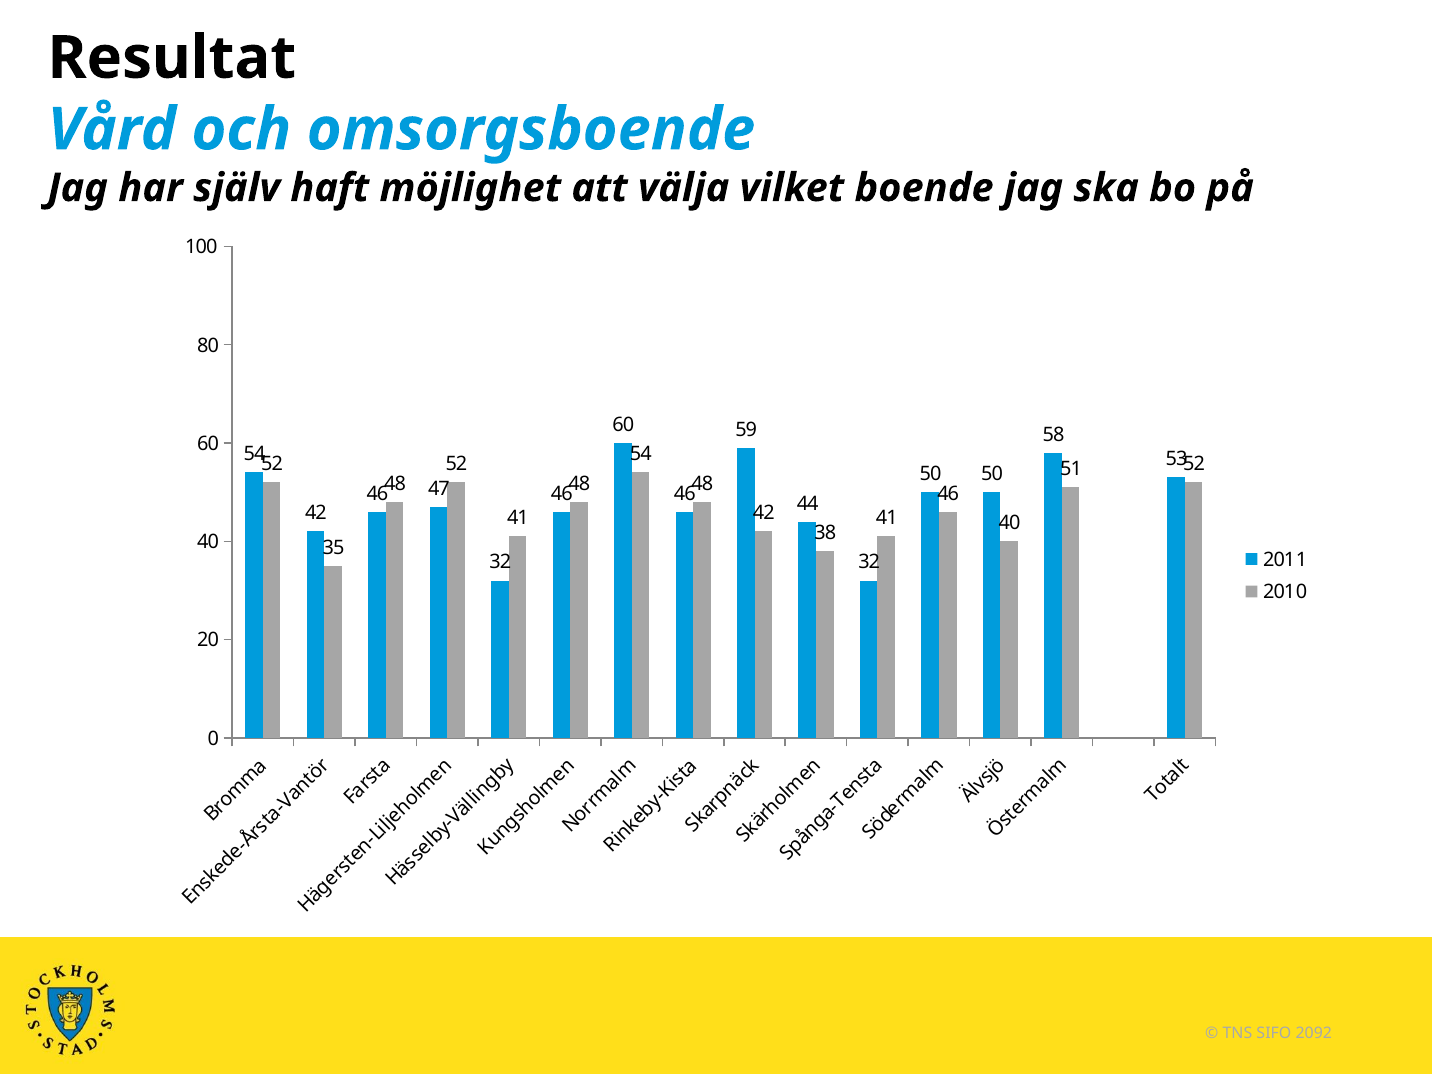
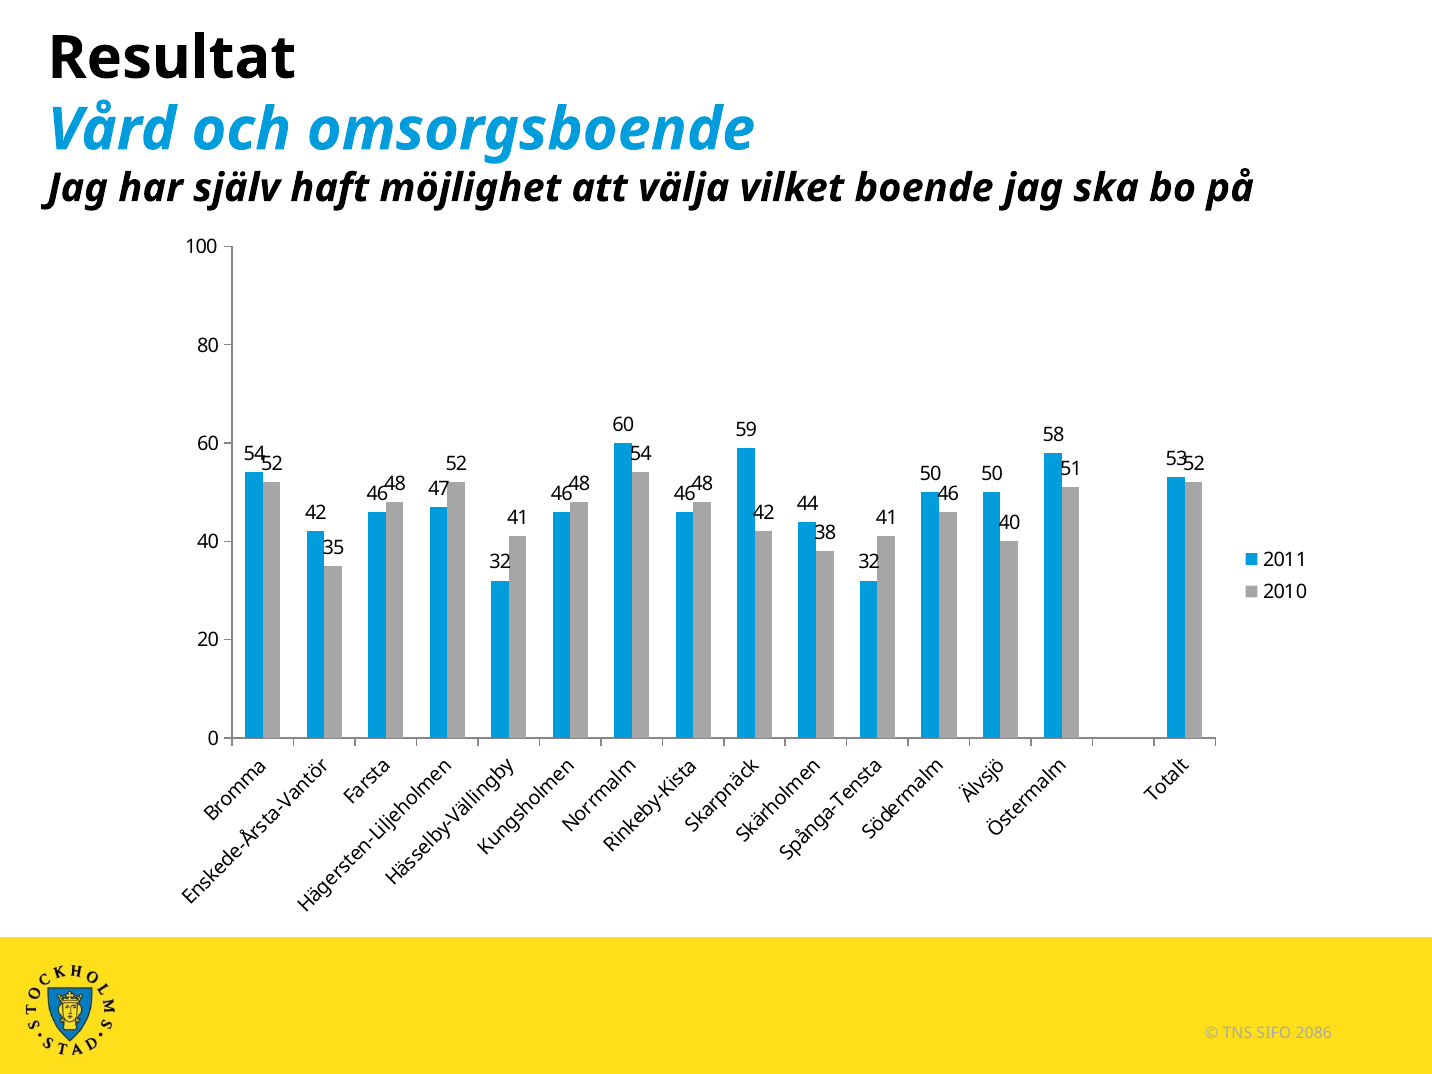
2092: 2092 -> 2086
